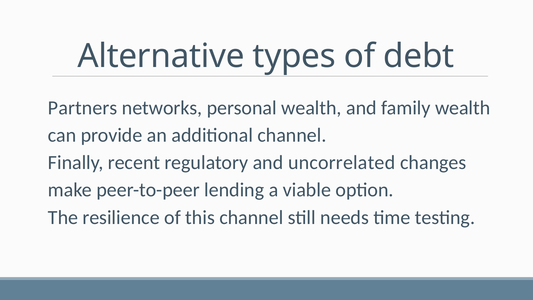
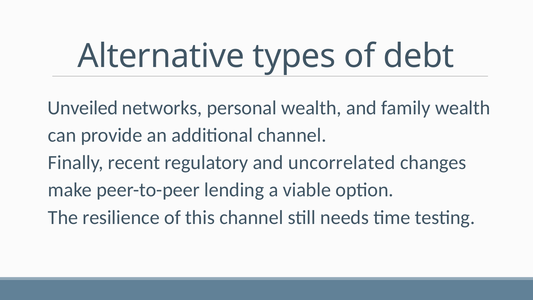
Partners: Partners -> Unveiled
